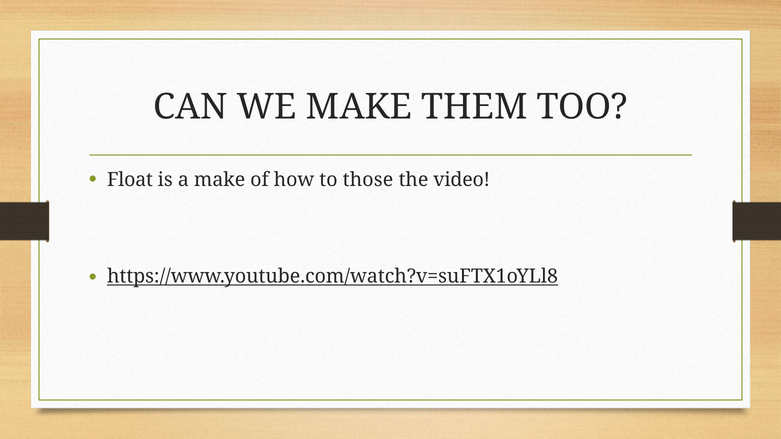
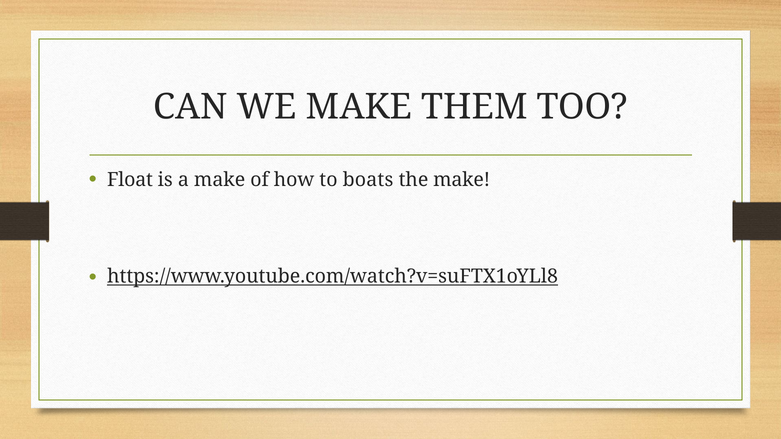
those: those -> boats
the video: video -> make
